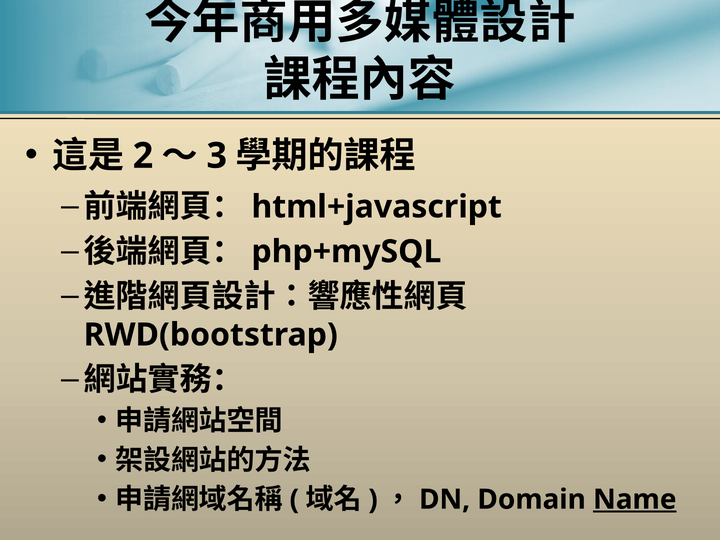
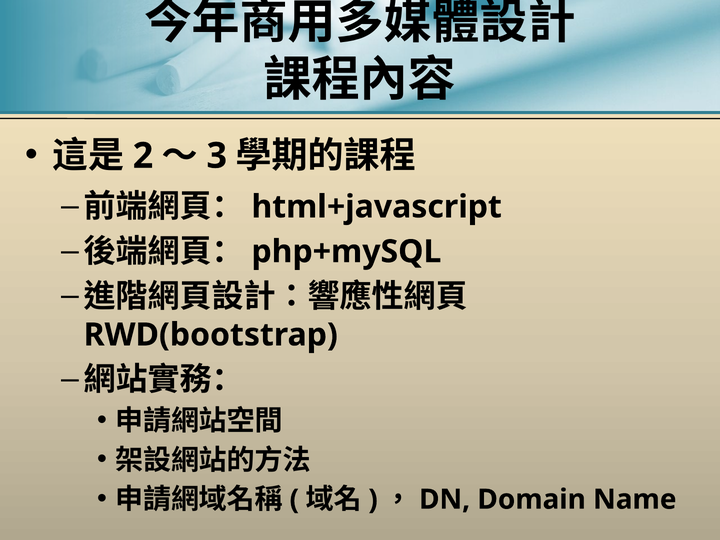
Name underline: present -> none
